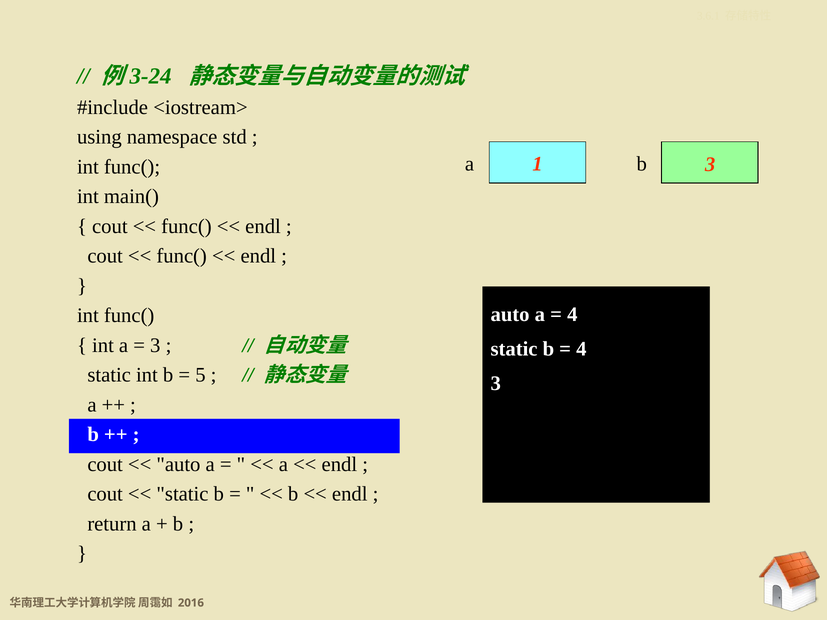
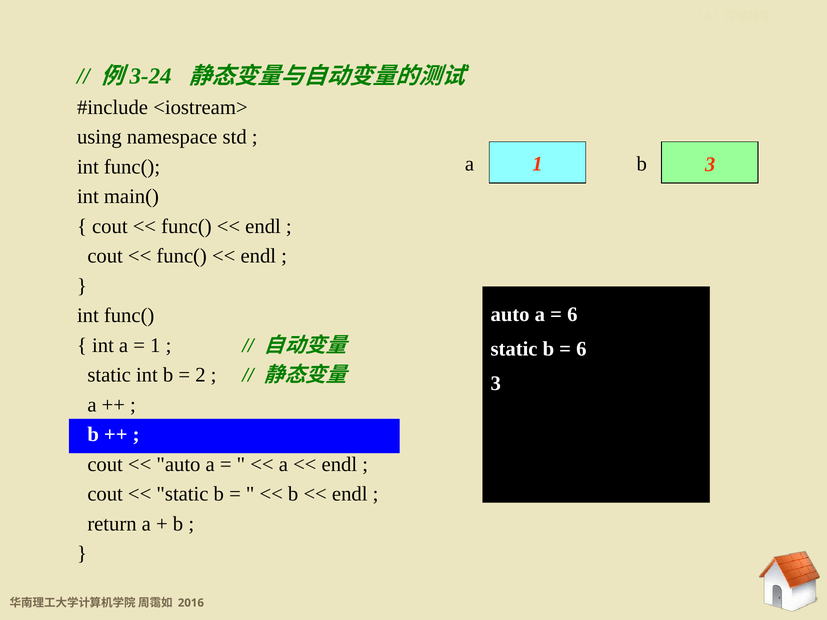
4 at (572, 314): 4 -> 6
3 at (155, 345): 3 -> 1
4 at (581, 349): 4 -> 6
5 at (200, 375): 5 -> 2
